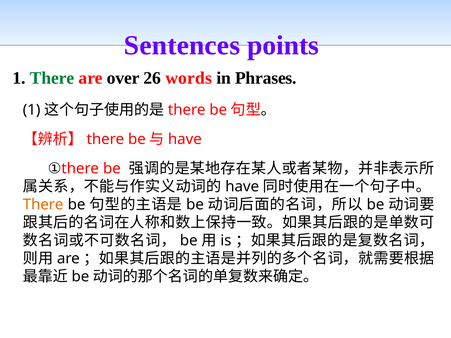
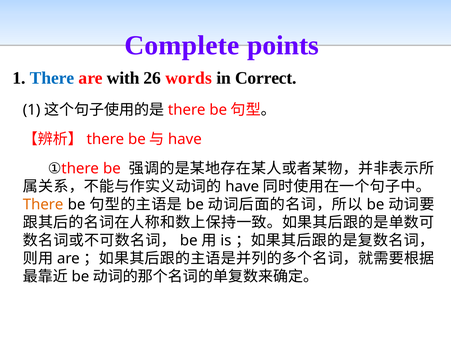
Sentences: Sentences -> Complete
There at (52, 78) colour: green -> blue
over: over -> with
Phrases: Phrases -> Correct
